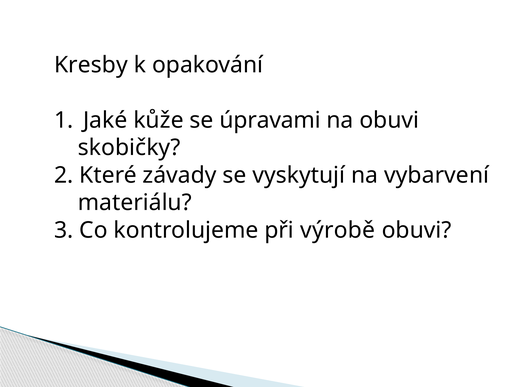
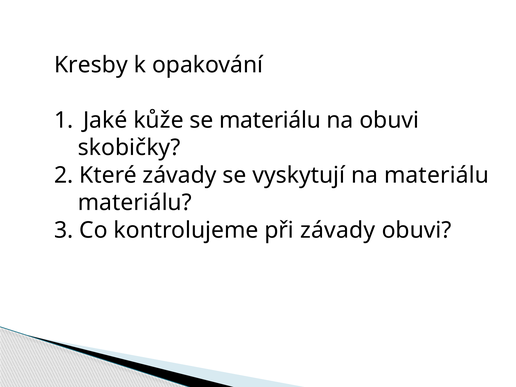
se úpravami: úpravami -> materiálu
na vybarvení: vybarvení -> materiálu
při výrobě: výrobě -> závady
